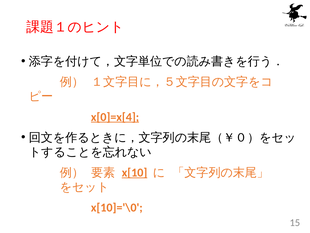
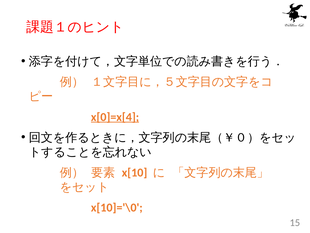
x[10 underline: present -> none
